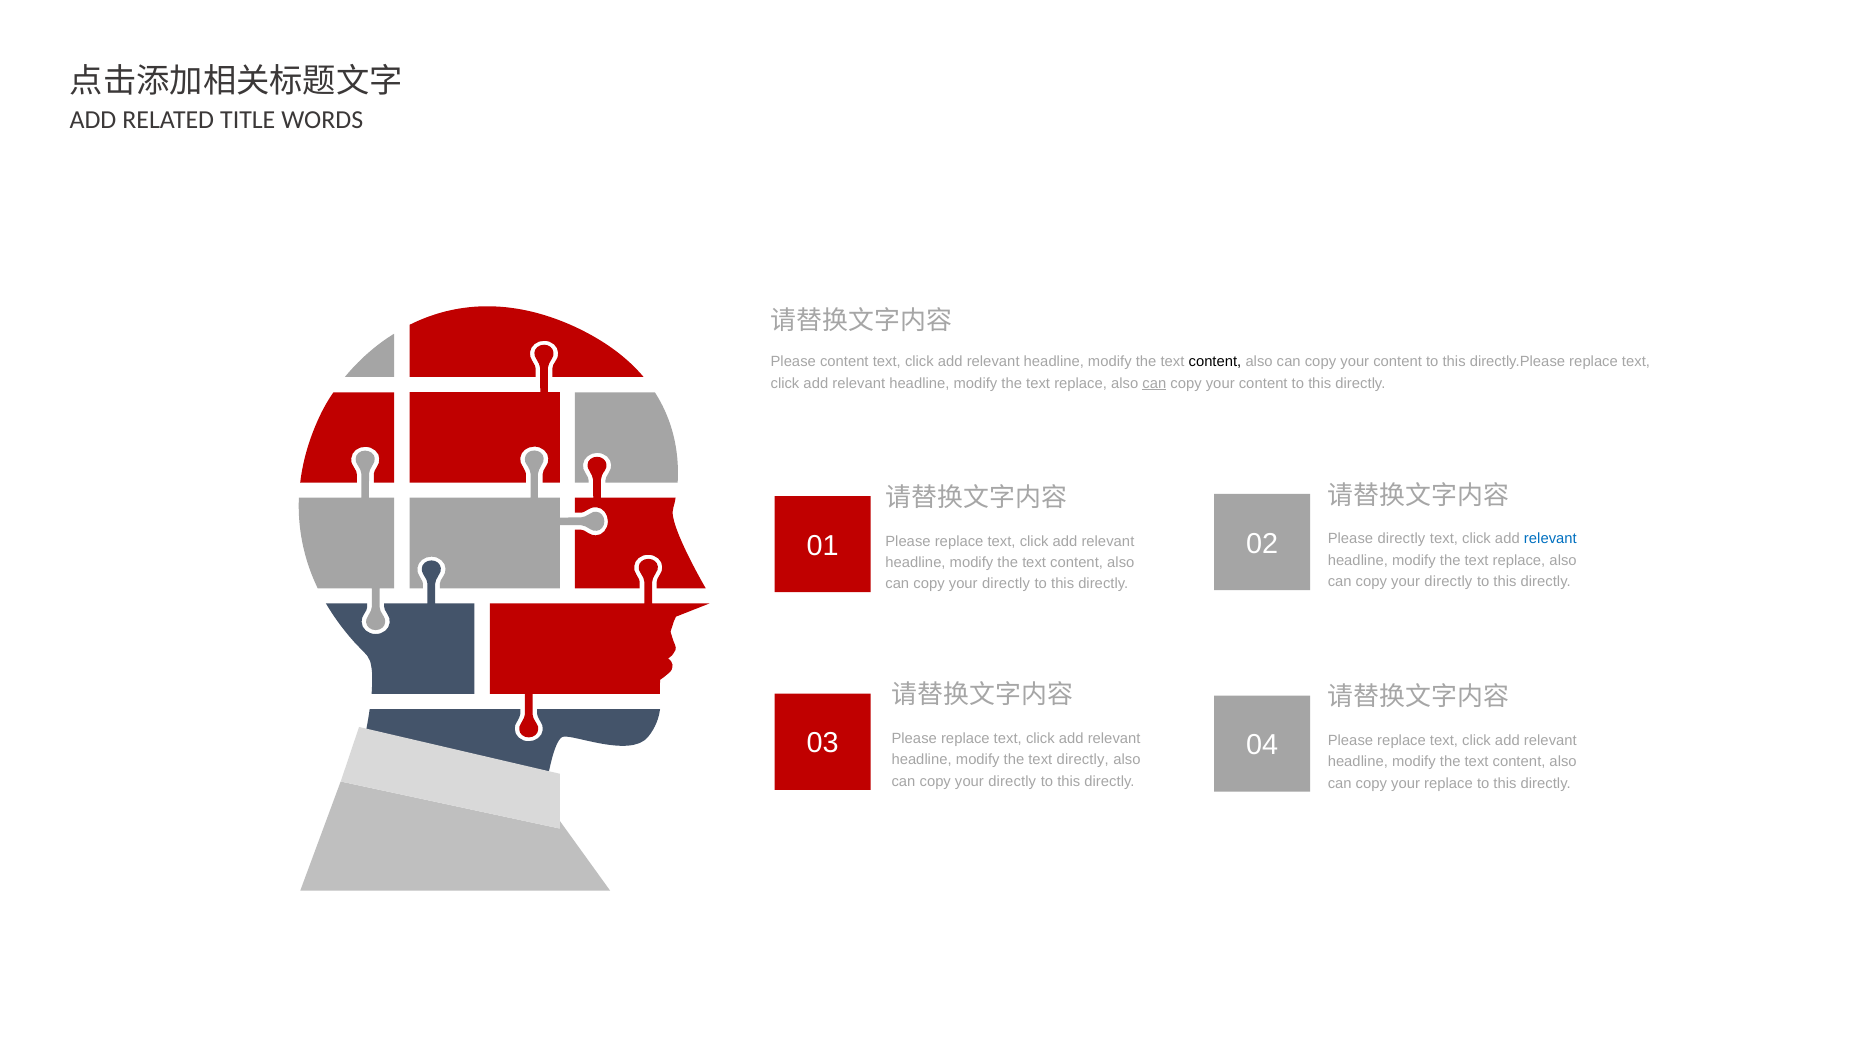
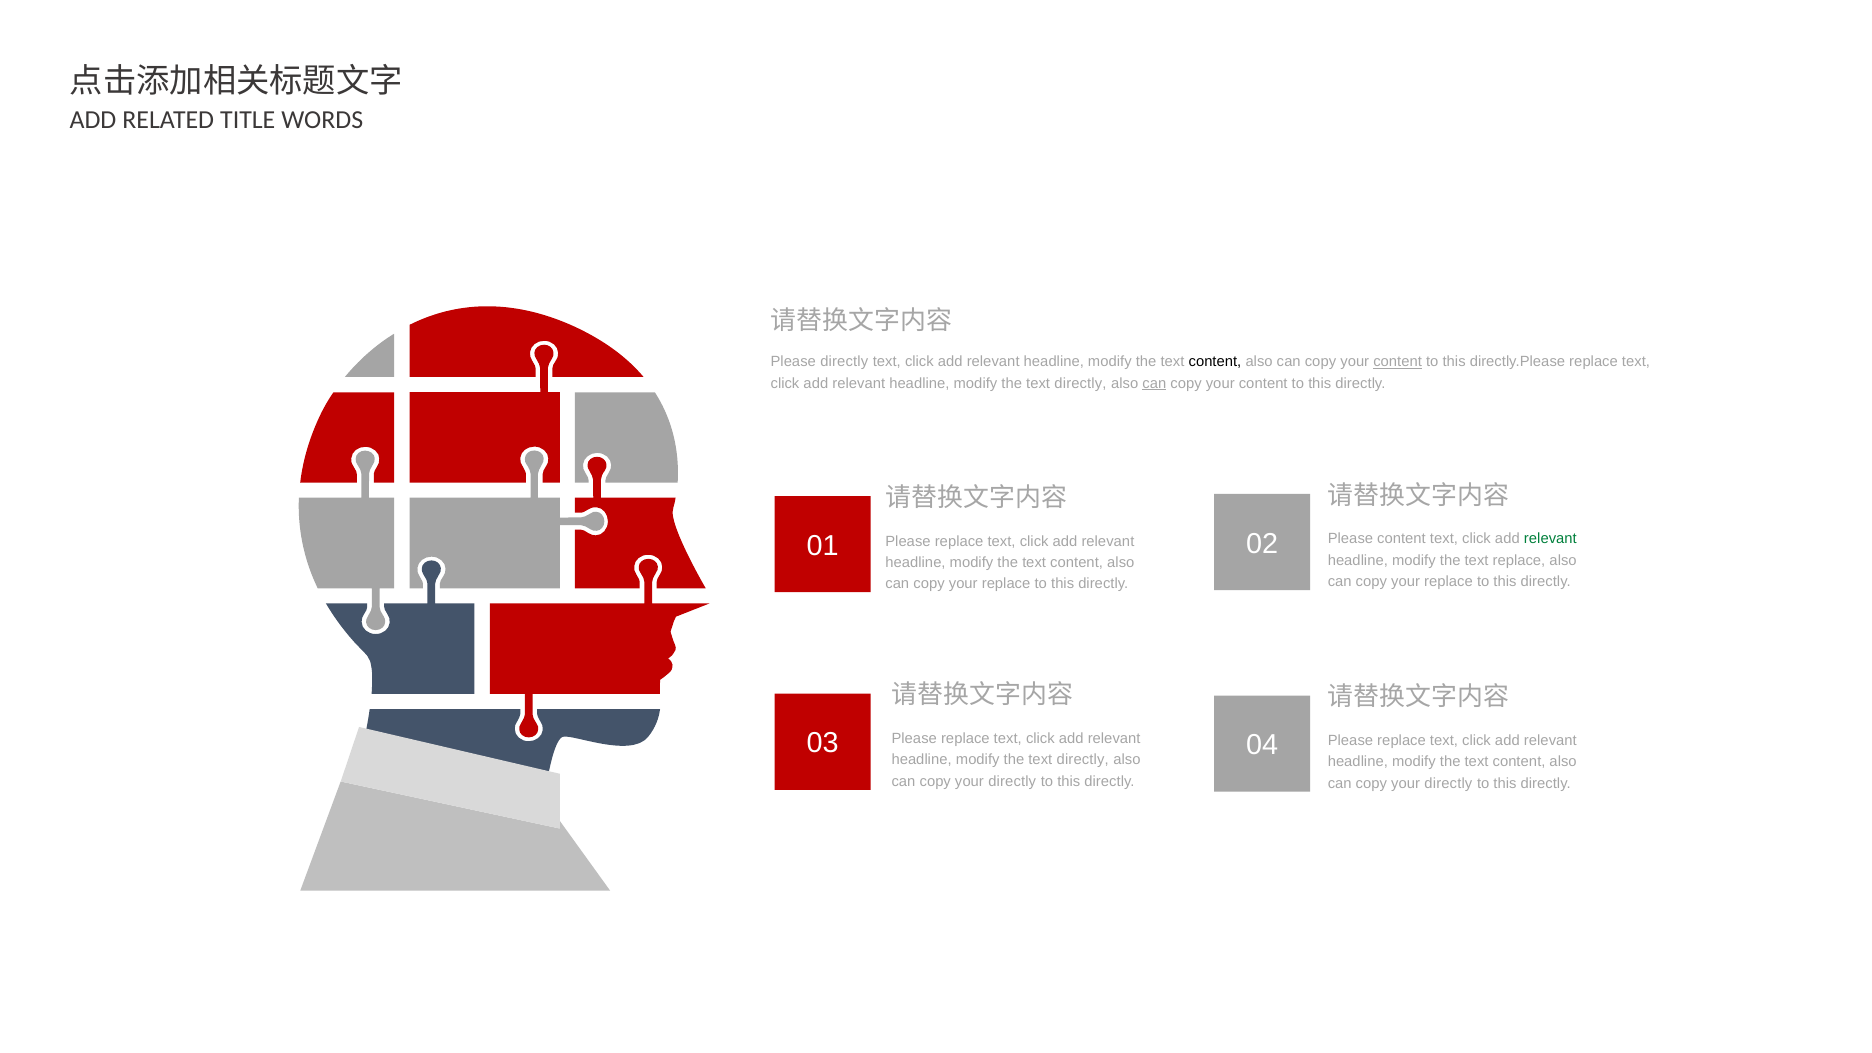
Please content: content -> directly
content at (1398, 362) underline: none -> present
replace at (1081, 383): replace -> directly
Please directly: directly -> content
relevant at (1550, 539) colour: blue -> green
directly at (1448, 581): directly -> replace
directly at (1006, 584): directly -> replace
replace at (1448, 783): replace -> directly
